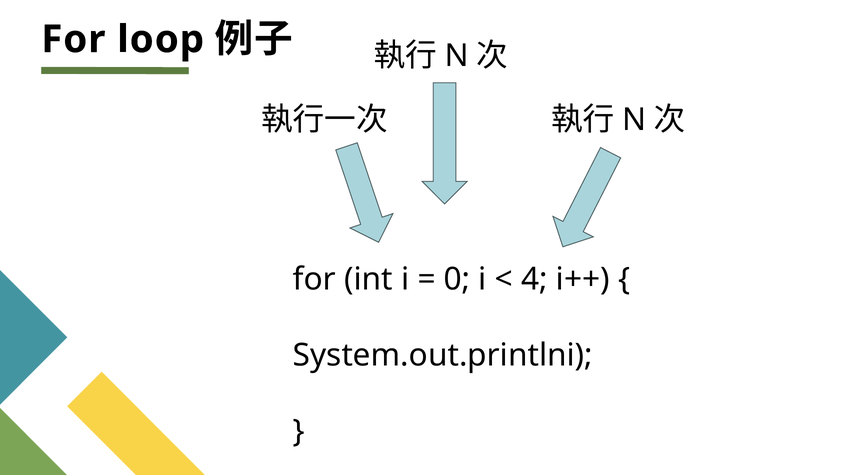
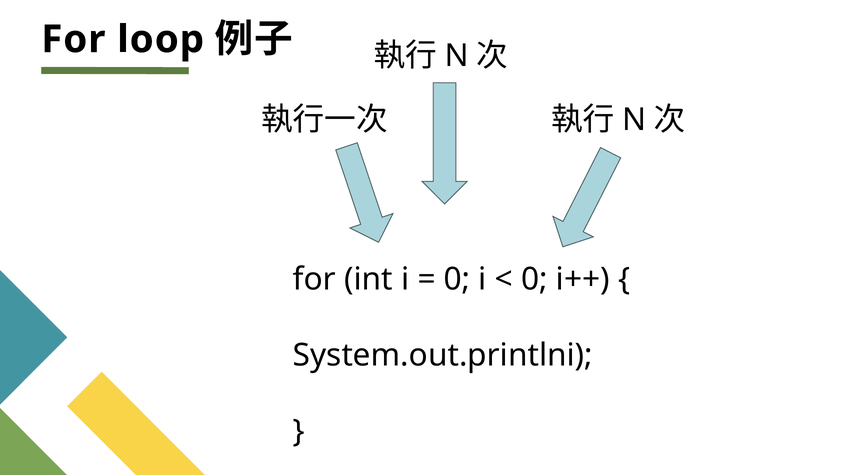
4 at (534, 279): 4 -> 0
